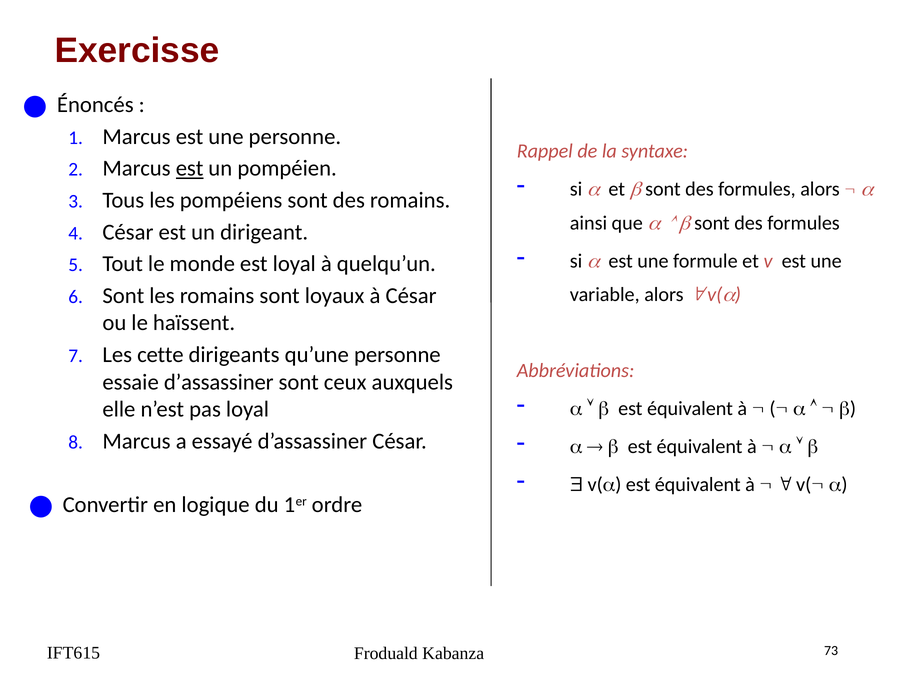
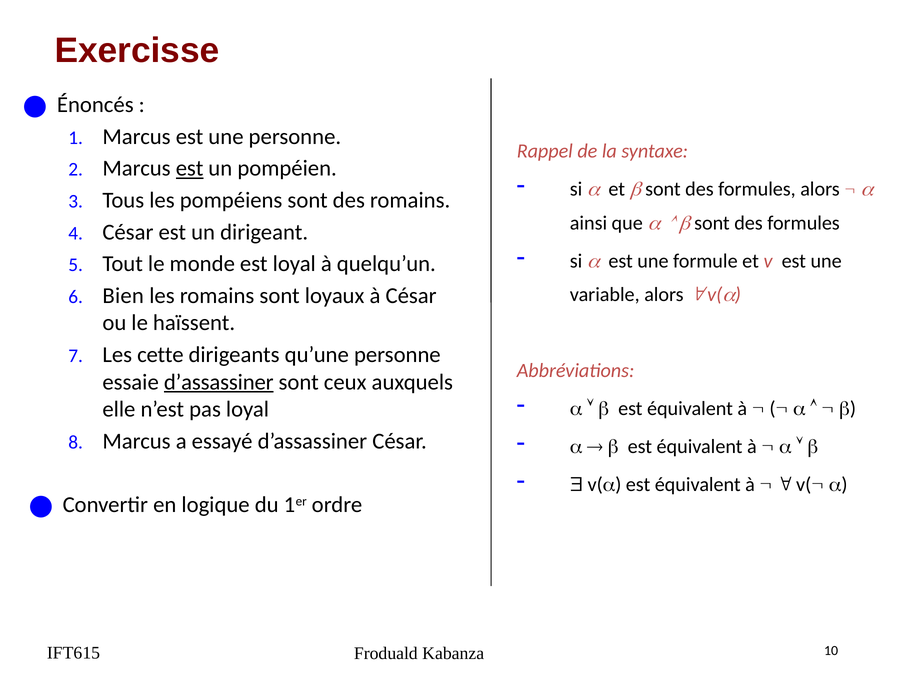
Sont at (123, 296): Sont -> Bien
d’assassiner at (219, 382) underline: none -> present
73: 73 -> 10
